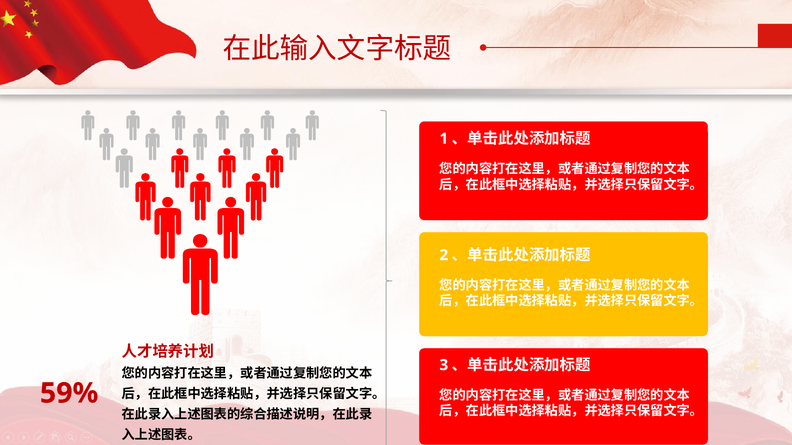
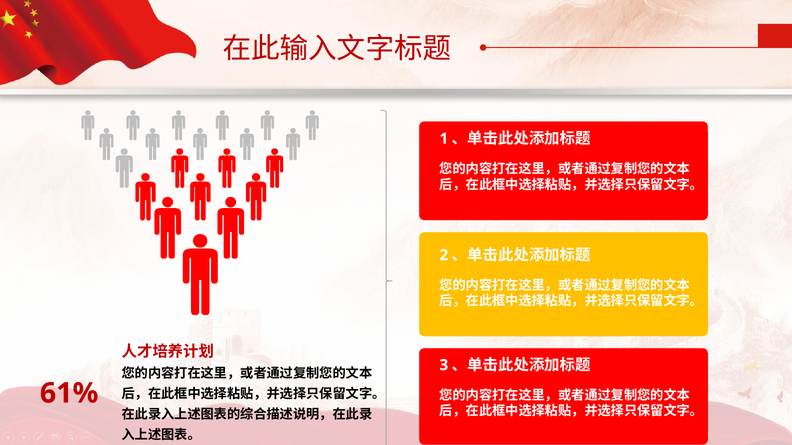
59%: 59% -> 61%
